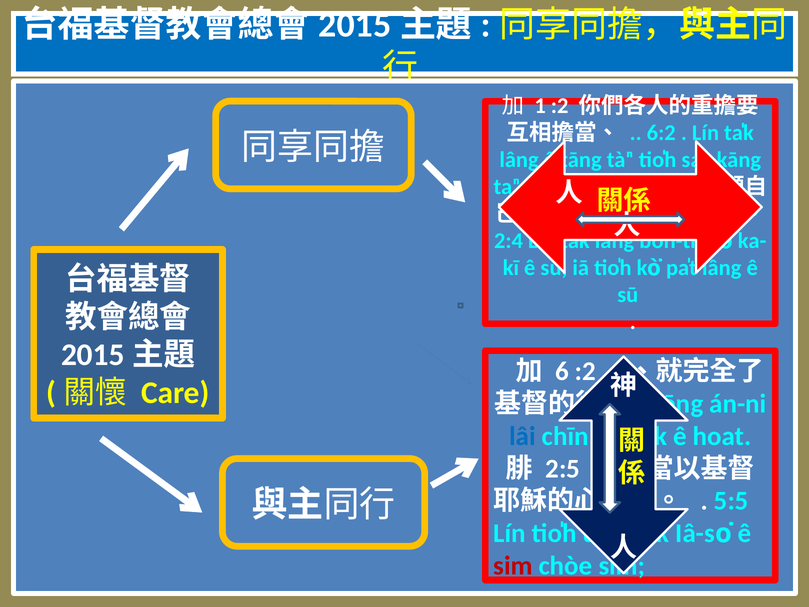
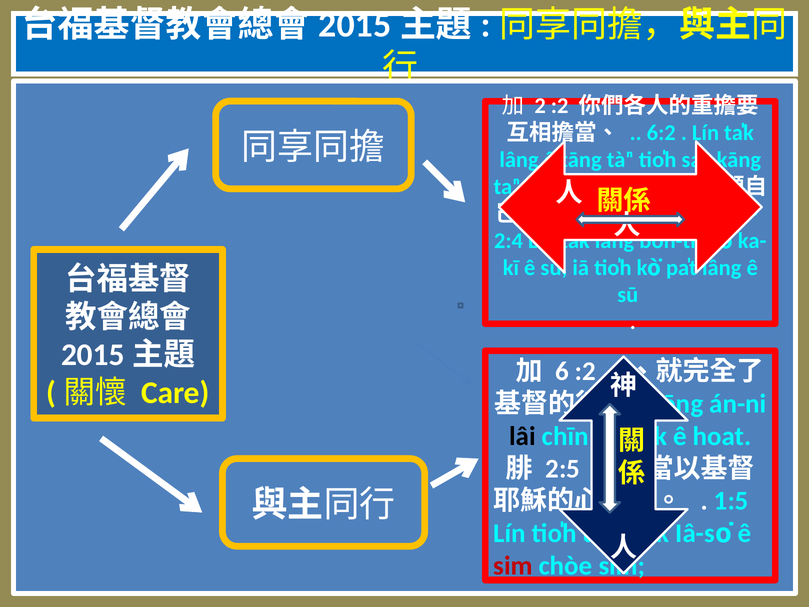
1: 1 -> 2
lâi colour: blue -> black
5:5: 5:5 -> 1:5
